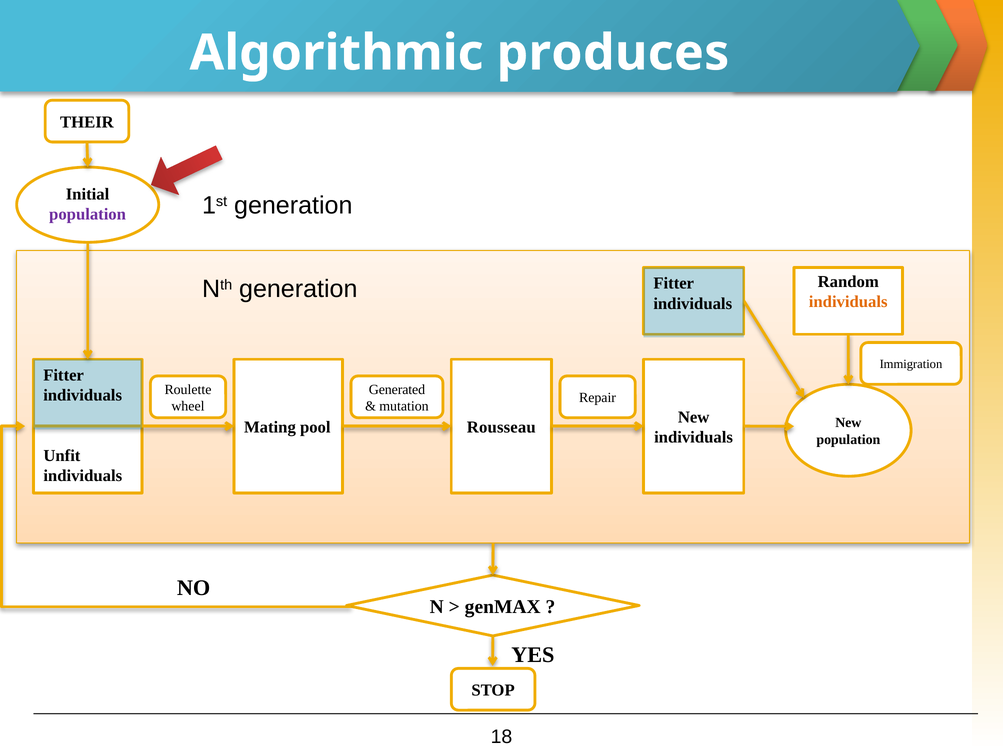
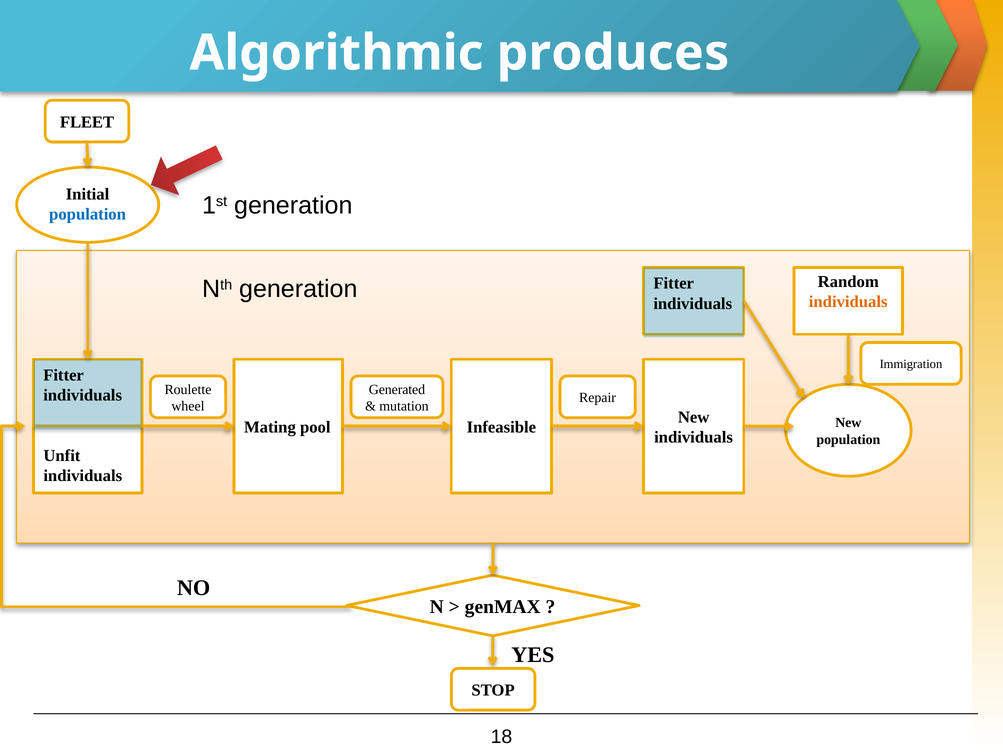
THEIR: THEIR -> FLEET
population at (88, 214) colour: purple -> blue
Rousseau: Rousseau -> Infeasible
